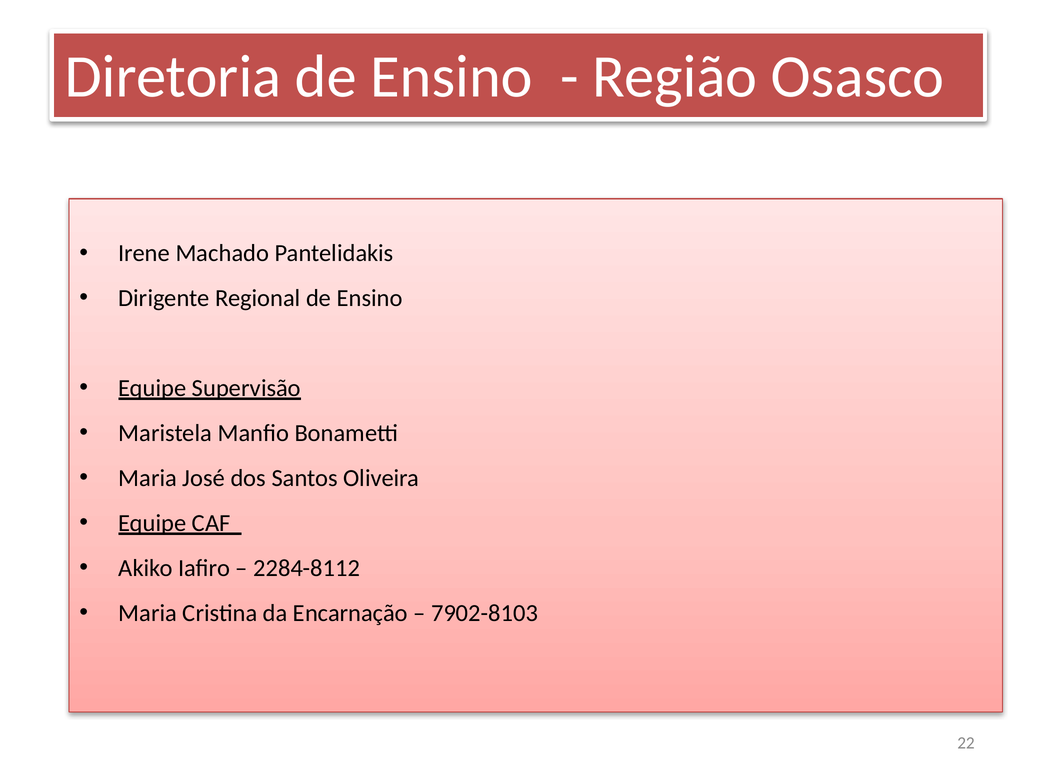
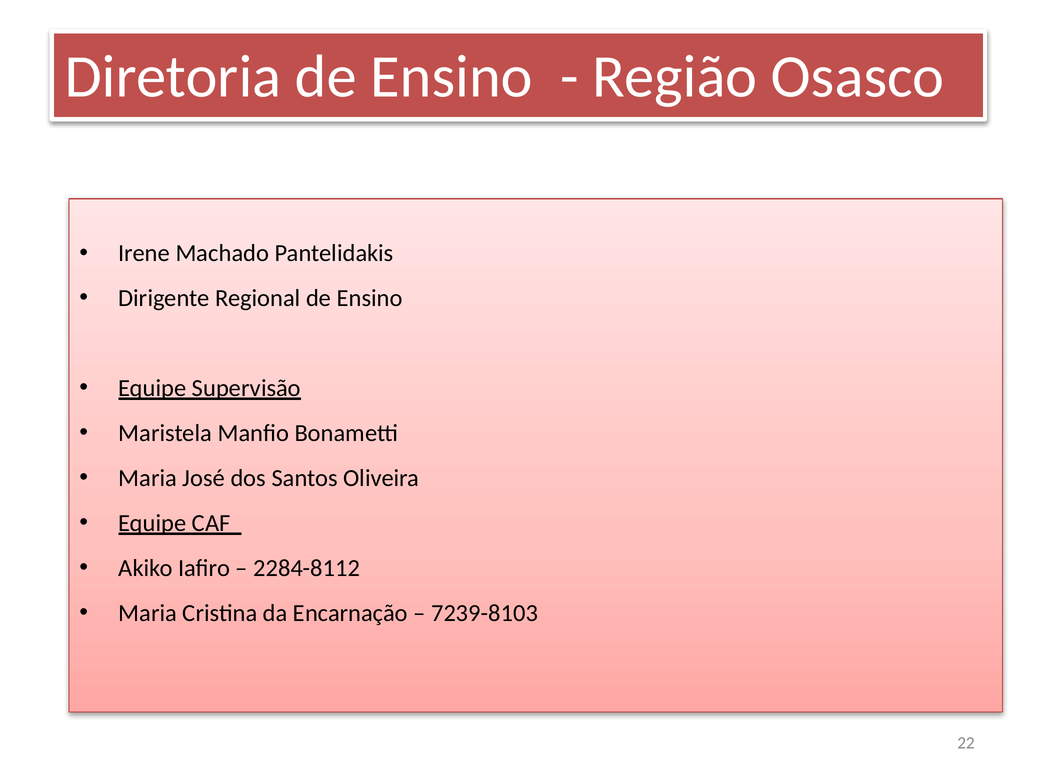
7902-8103: 7902-8103 -> 7239-8103
